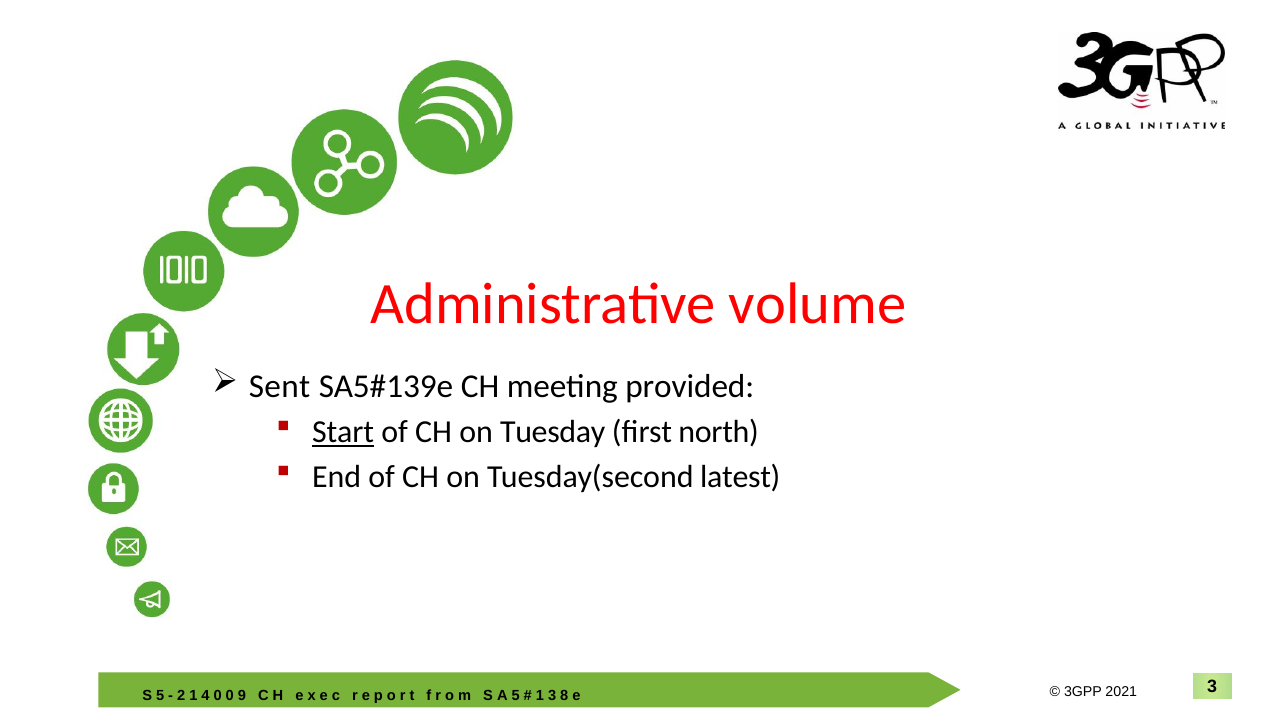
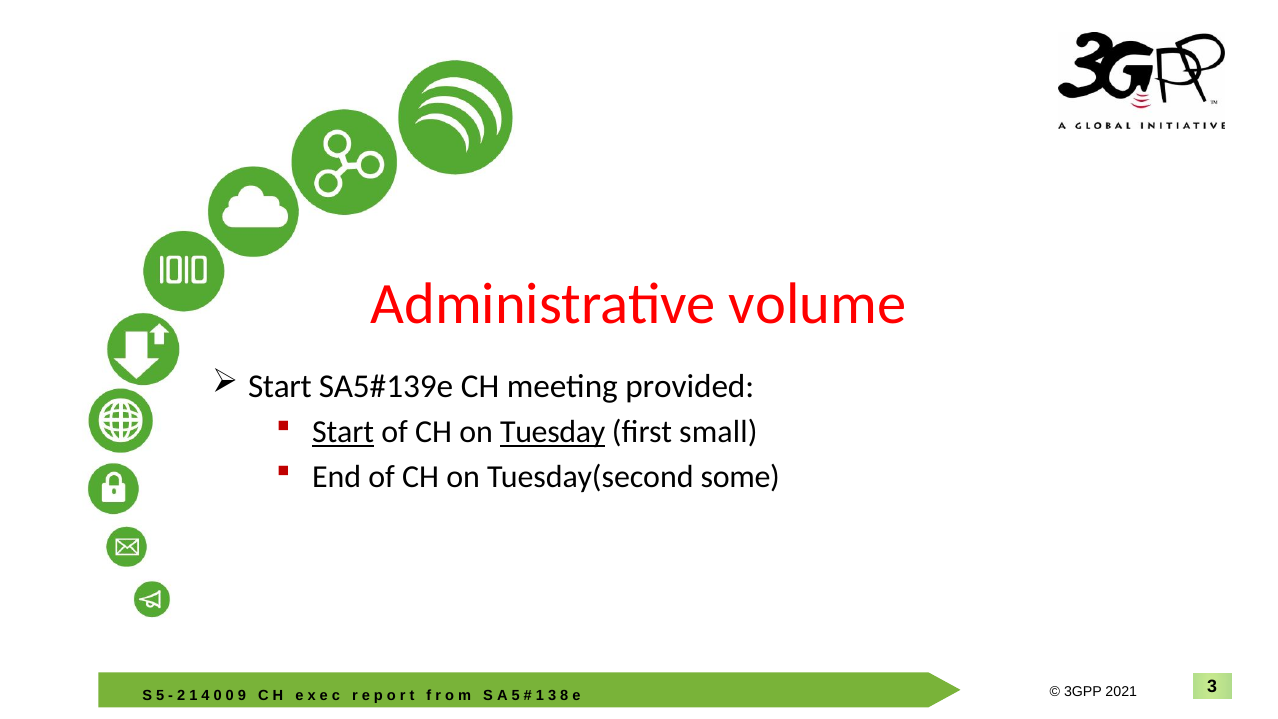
Sent at (280, 387): Sent -> Start
Tuesday underline: none -> present
north: north -> small
latest: latest -> some
